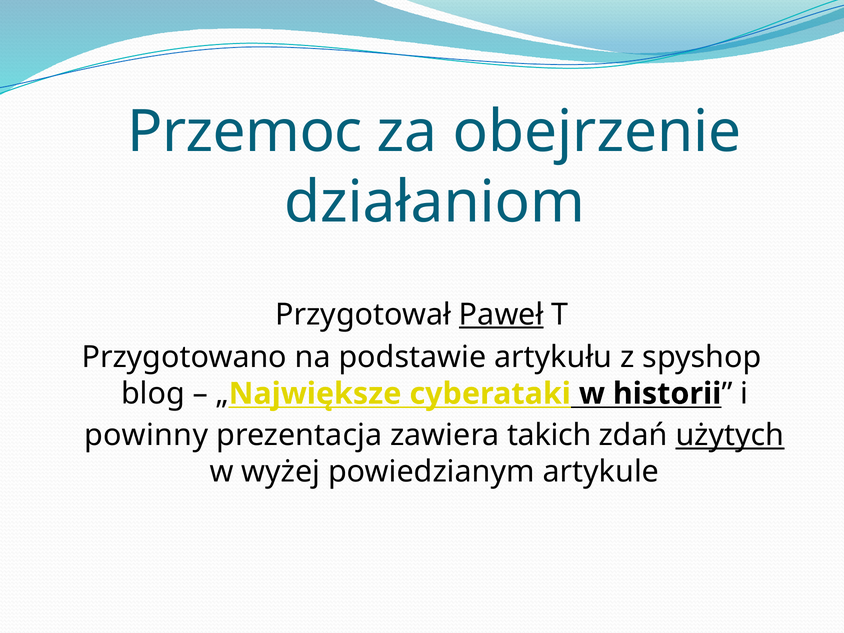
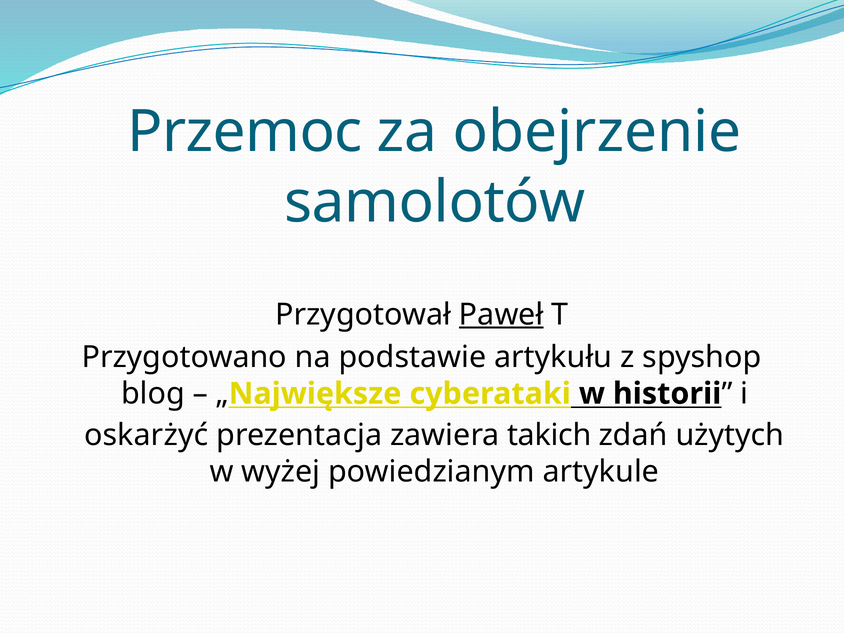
działaniom: działaniom -> samolotów
powinny: powinny -> oskarżyć
użytych underline: present -> none
